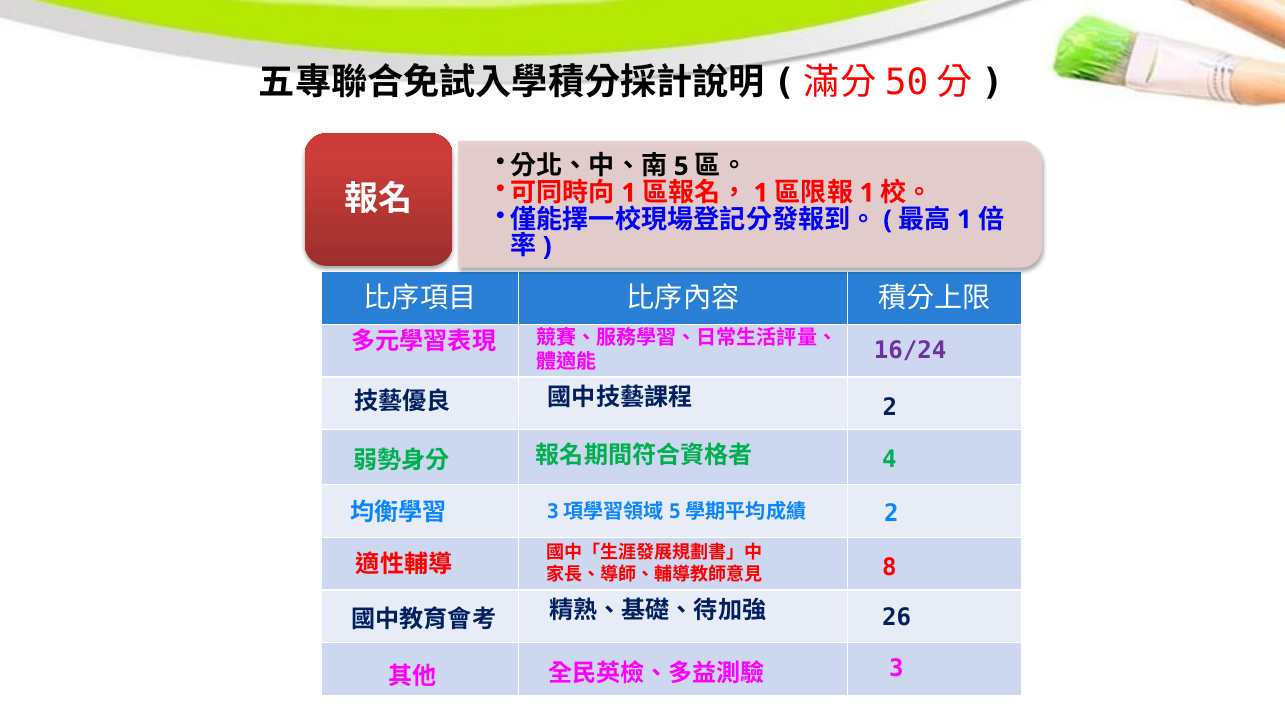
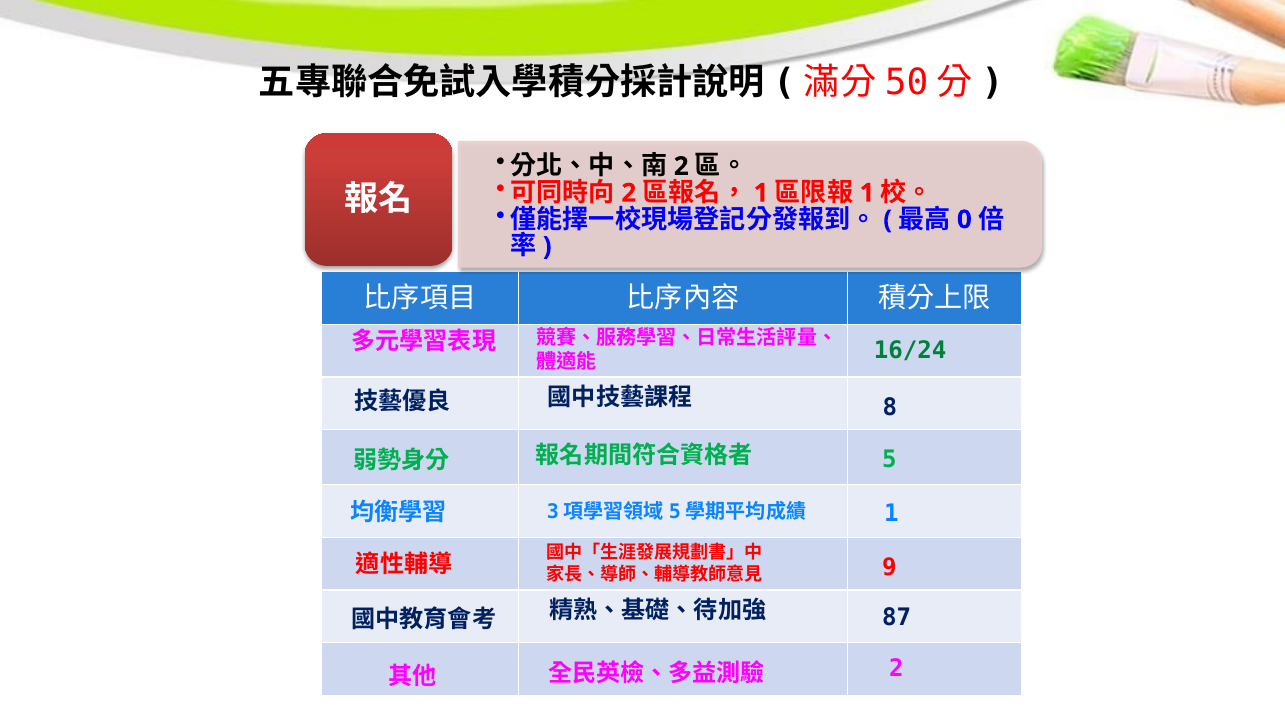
5 at (681, 166): 5 -> 2
1 at (629, 193): 1 -> 2
1 at (964, 220): 1 -> 0
16/24 colour: purple -> green
2 at (890, 407): 2 -> 8
4: 4 -> 5
2 at (891, 514): 2 -> 1
8: 8 -> 9
26: 26 -> 87
3 at (896, 668): 3 -> 2
